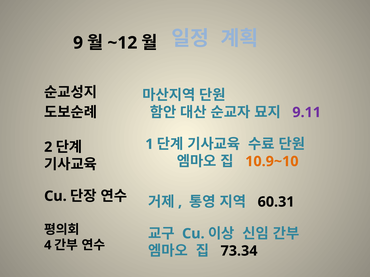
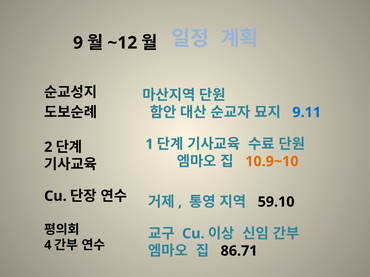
9.11 colour: purple -> blue
60.31: 60.31 -> 59.10
73.34: 73.34 -> 86.71
